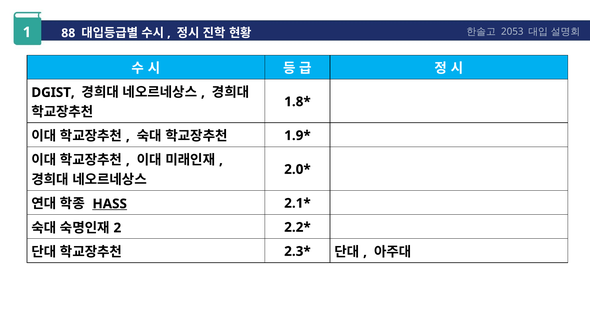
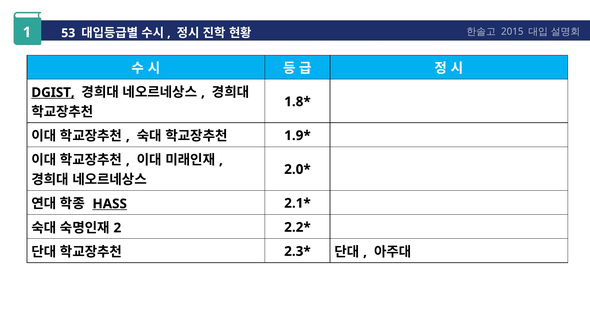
2053: 2053 -> 2015
88: 88 -> 53
DGIST underline: none -> present
